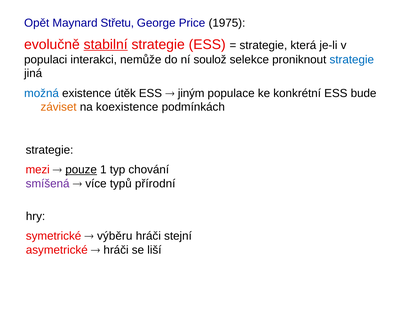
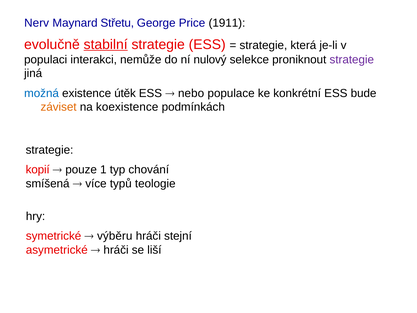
Opět: Opět -> Nerv
1975: 1975 -> 1911
soulož: soulož -> nulový
strategie at (352, 60) colour: blue -> purple
jiným: jiným -> nebo
mezi: mezi -> kopií
pouze underline: present -> none
smíšená colour: purple -> black
přírodní: přírodní -> teologie
